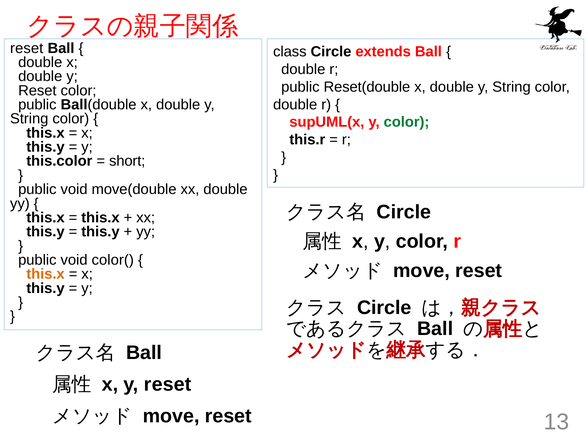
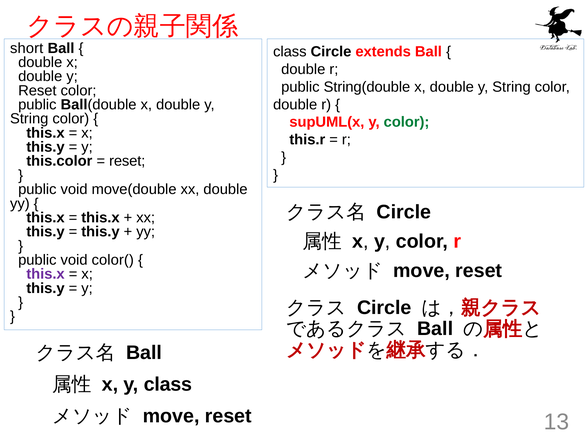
reset at (27, 48): reset -> short
Reset(double: Reset(double -> String(double
short at (127, 161): short -> reset
this.x at (46, 274) colour: orange -> purple
x y reset: reset -> class
